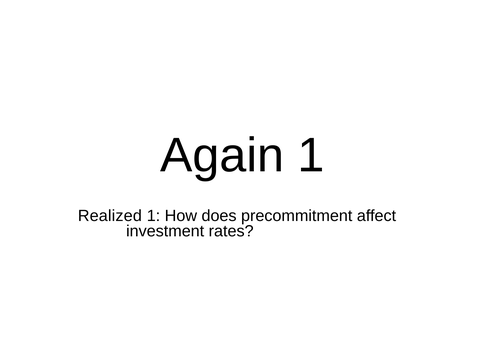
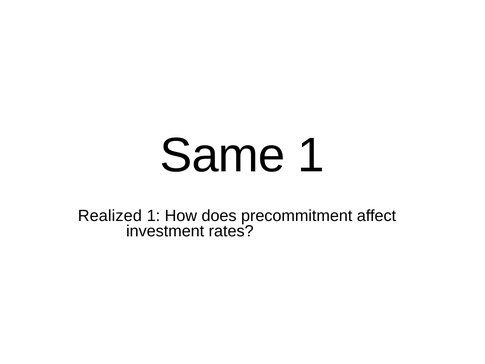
Again: Again -> Same
